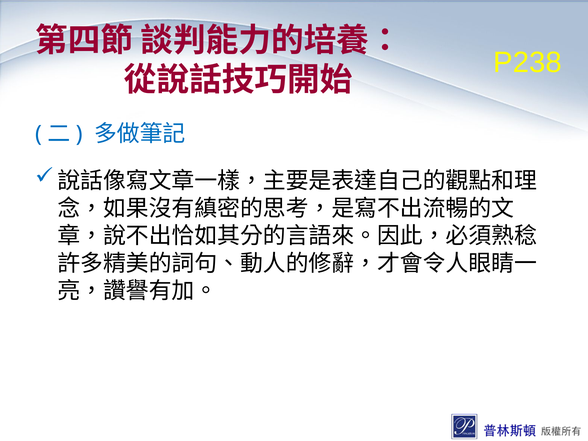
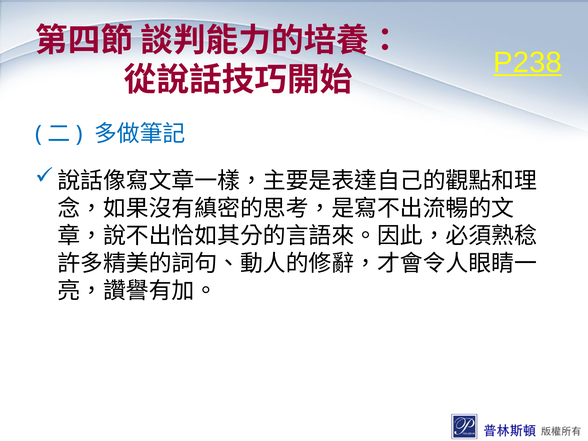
P238 underline: none -> present
